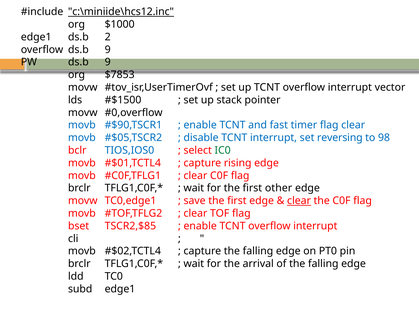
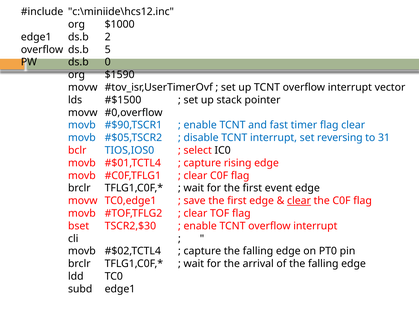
c:\miniide\hcs12.inc underline: present -> none
overflow ds.b 9: 9 -> 5
PW ds.b 9: 9 -> 0
$7853: $7853 -> $1590
98: 98 -> 31
IC0 colour: green -> black
other: other -> event
TSCR2,$85: TSCR2,$85 -> TSCR2,$30
